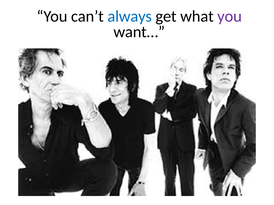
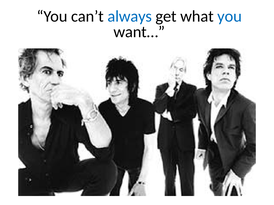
you at (230, 16) colour: purple -> blue
